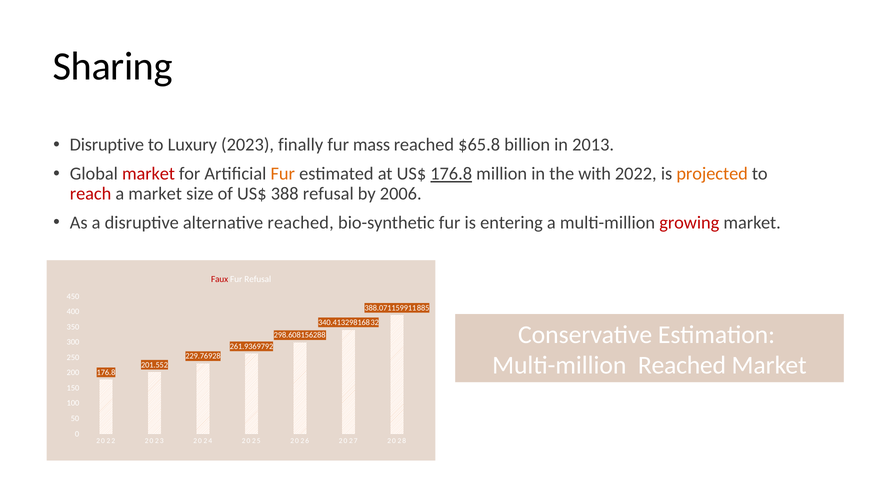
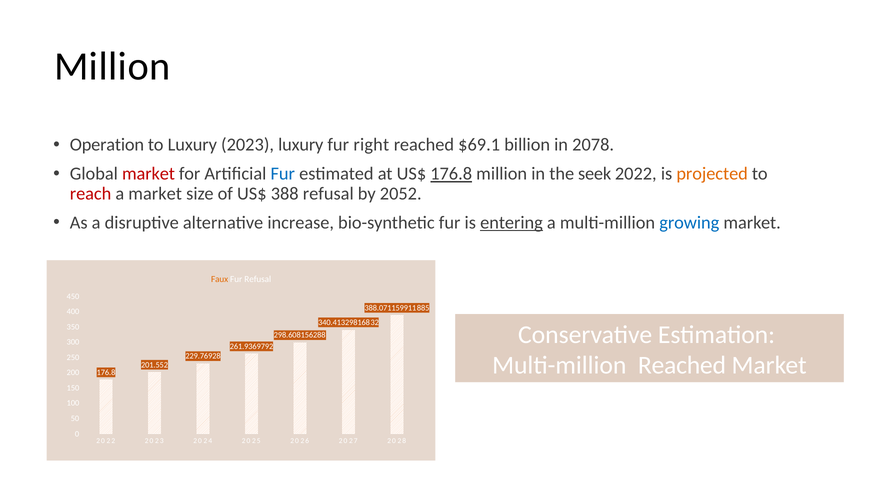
Sharing at (113, 66): Sharing -> Million
Disruptive at (107, 145): Disruptive -> Operation
2023 finally: finally -> luxury
mass: mass -> right
$65.8: $65.8 -> $69.1
2013: 2013 -> 2078
Fur at (283, 174) colour: orange -> blue
with: with -> seek
2006: 2006 -> 2052
alternative reached: reached -> increase
entering underline: none -> present
growing colour: red -> blue
Faux colour: red -> orange
